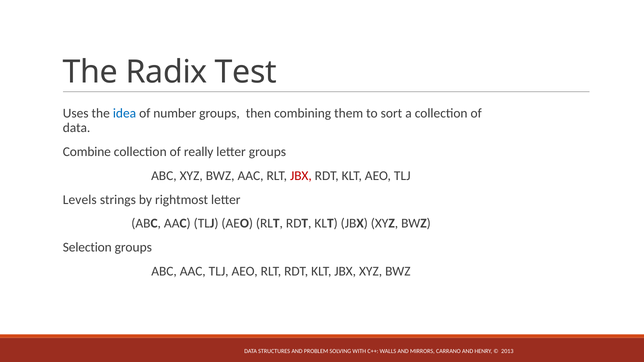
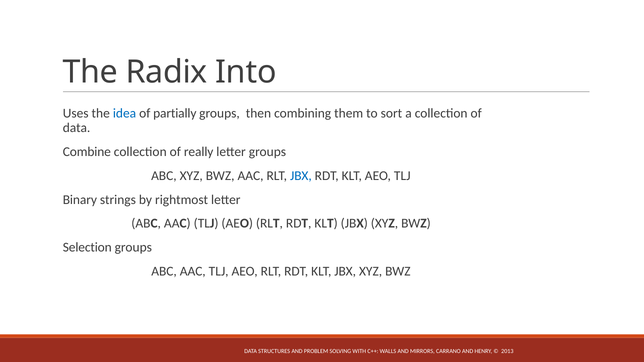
Test: Test -> Into
number: number -> partially
JBX at (301, 176) colour: red -> blue
Levels: Levels -> Binary
